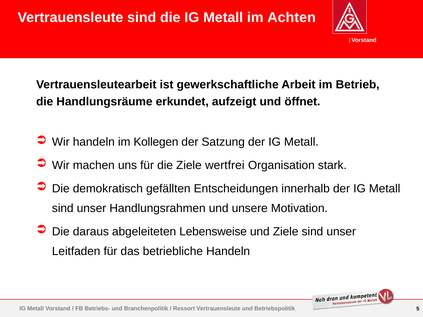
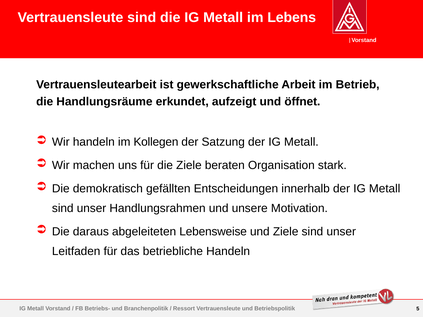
Achten: Achten -> Lebens
wertfrei: wertfrei -> beraten
